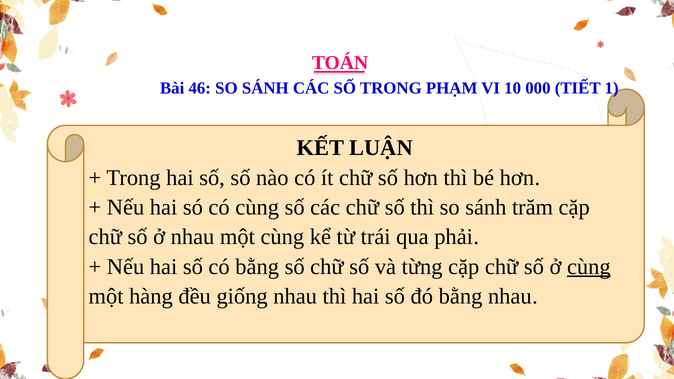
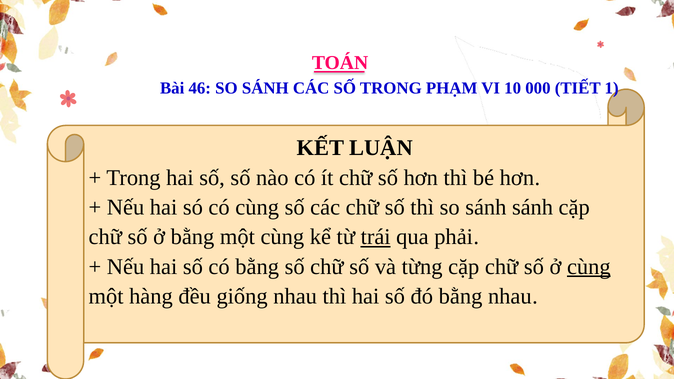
sánh trăm: trăm -> sánh
ở nhau: nhau -> bằng
trái underline: none -> present
